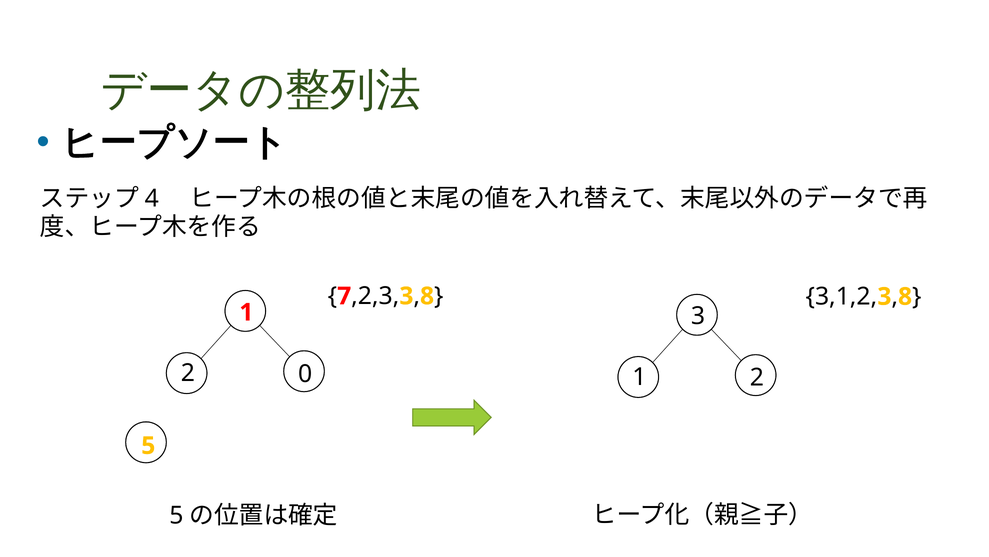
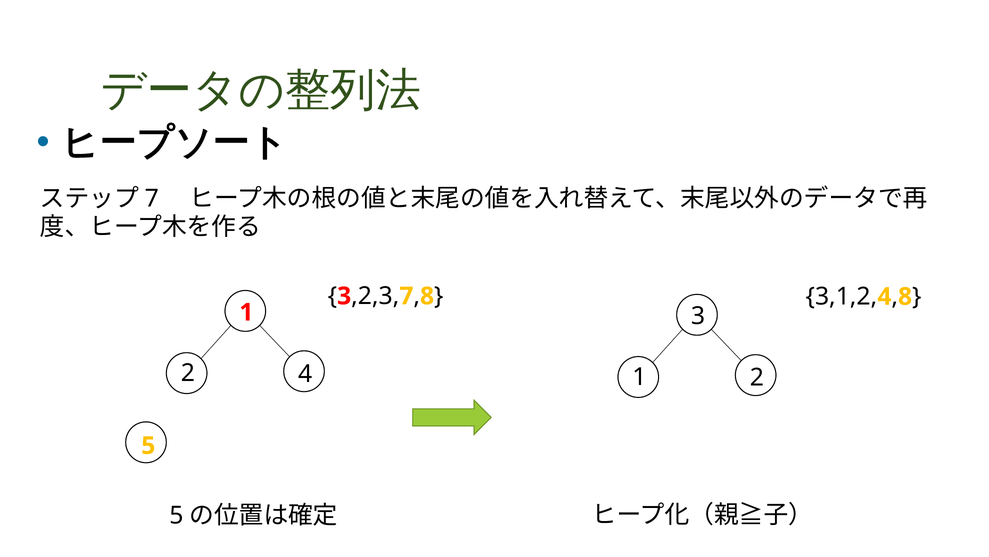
4 at (152, 198): 4 -> 7
7 at (344, 296): 7 -> 3
3 at (406, 296): 3 -> 7
3 at (884, 296): 3 -> 4
2 0: 0 -> 4
